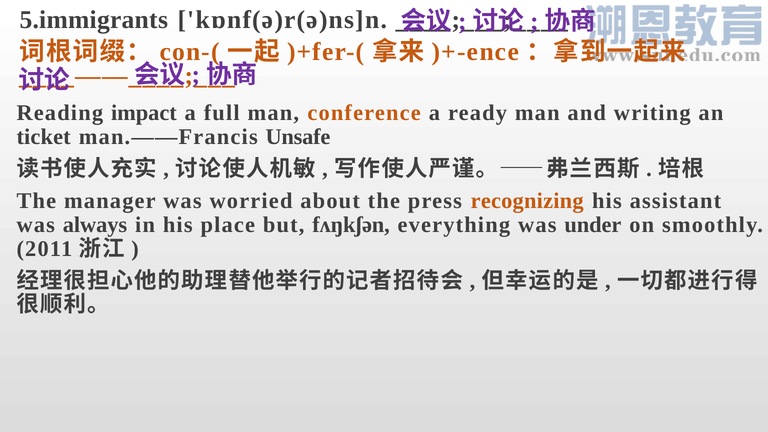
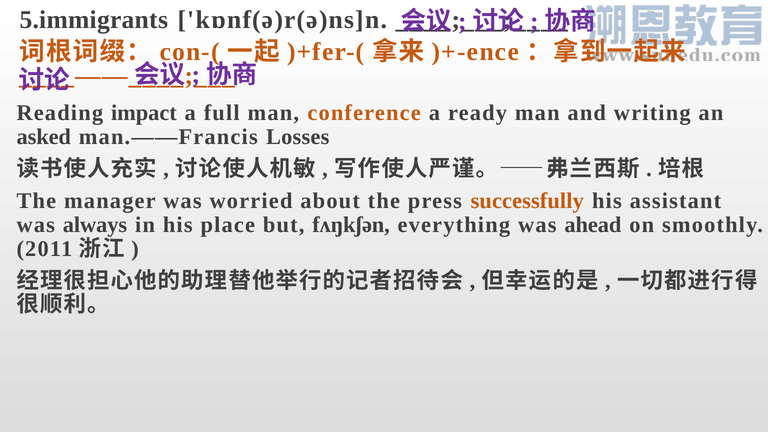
ticket: ticket -> asked
Unsafe: Unsafe -> Losses
recognizing: recognizing -> successfully
under: under -> ahead
